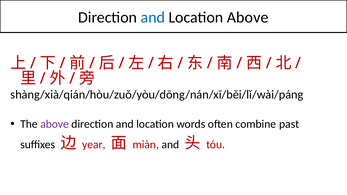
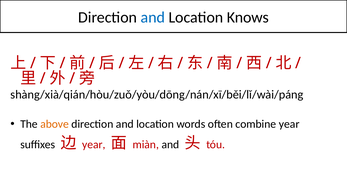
Location Above: Above -> Knows
above at (55, 124) colour: purple -> orange
combine past: past -> year
